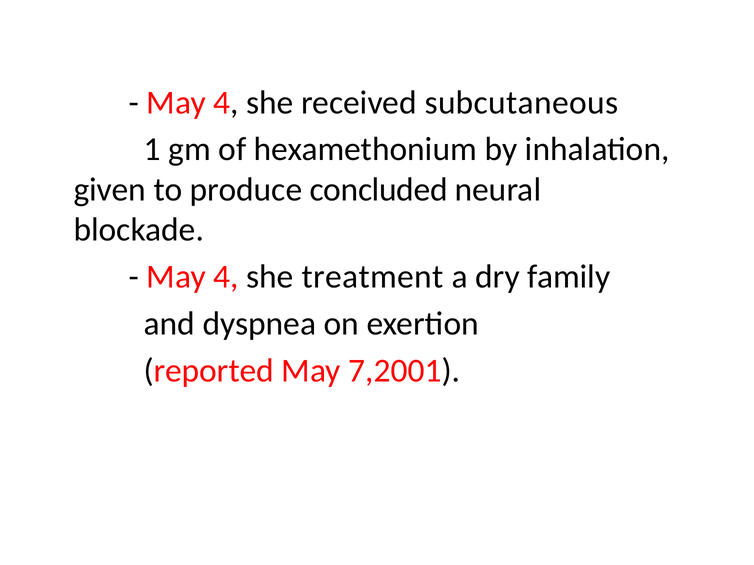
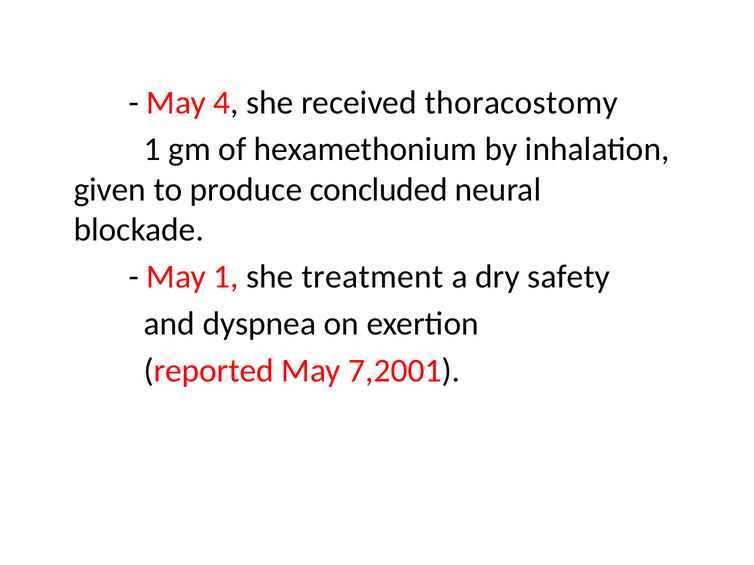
subcutaneous: subcutaneous -> thoracostomy
4 at (226, 277): 4 -> 1
family: family -> safety
